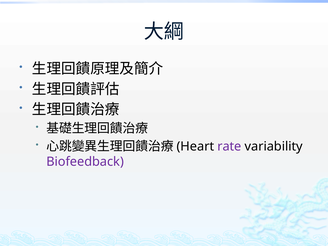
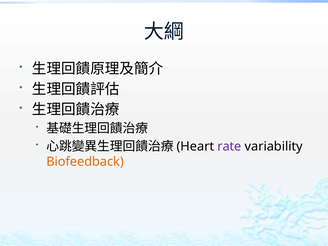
Biofeedback colour: purple -> orange
